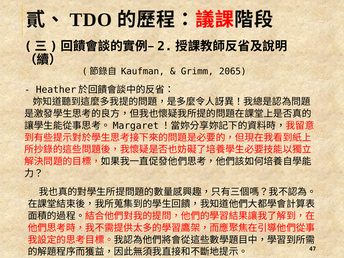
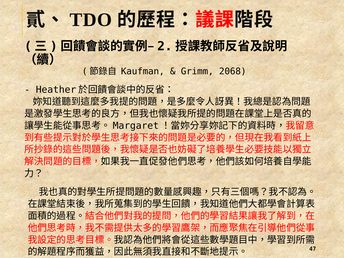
2065: 2065 -> 2068
